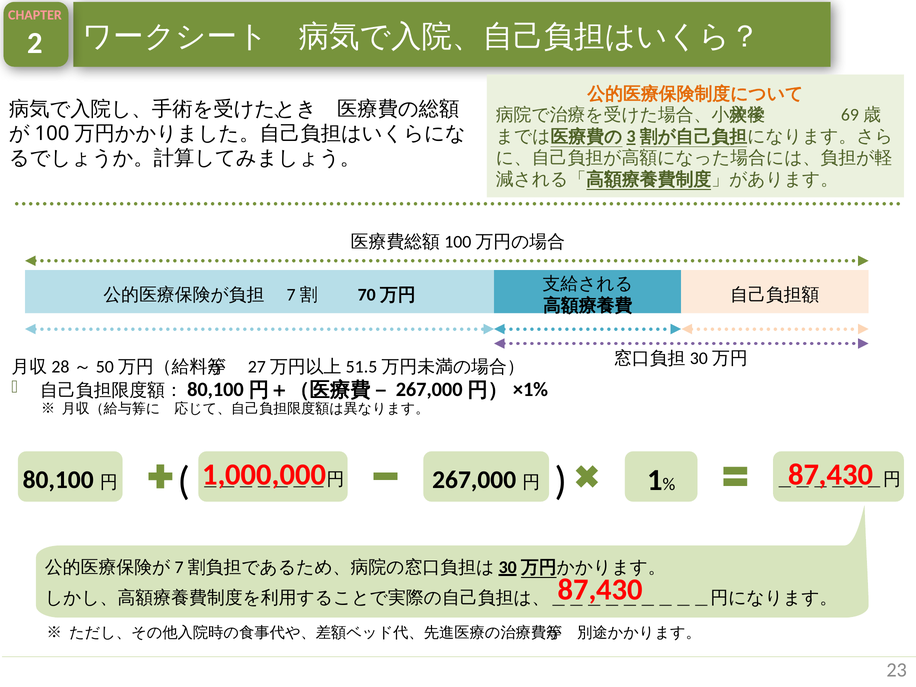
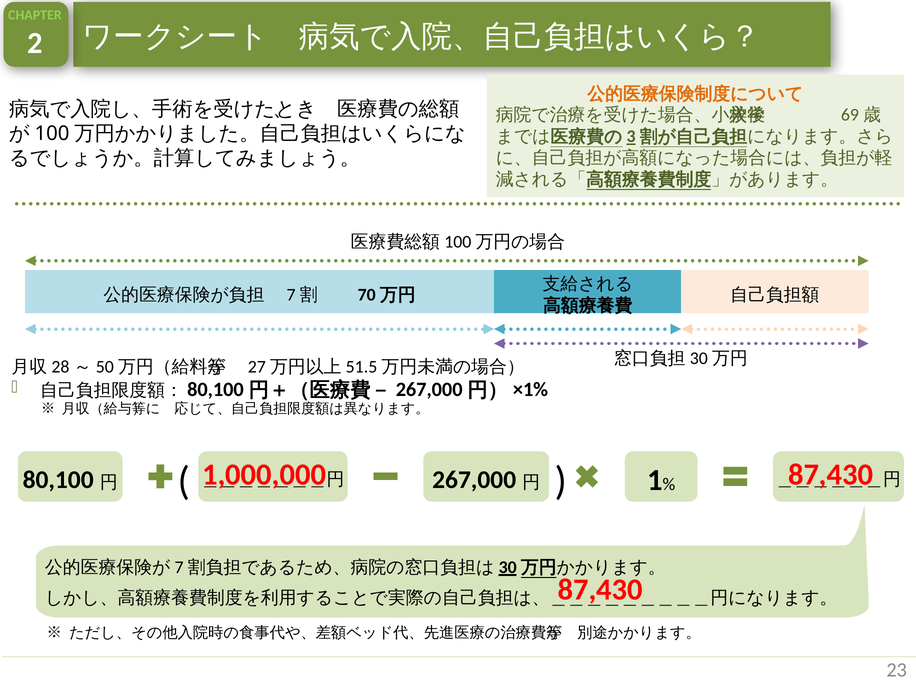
CHAPTER colour: pink -> light green
